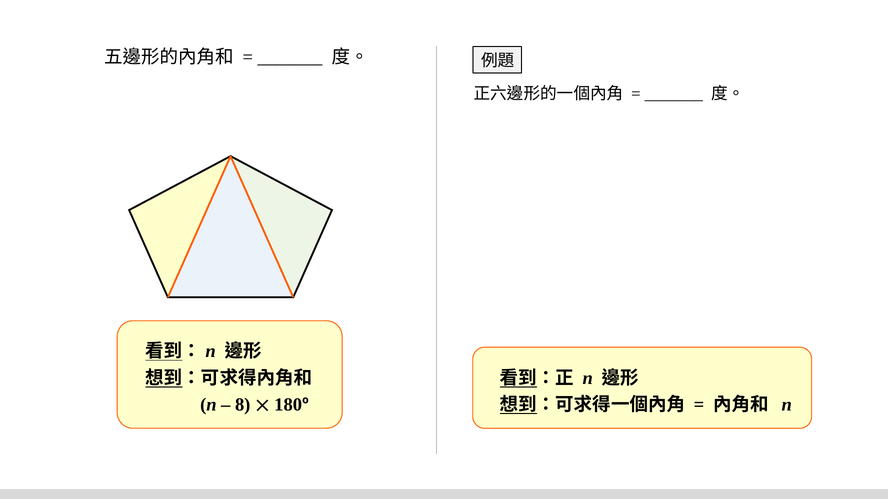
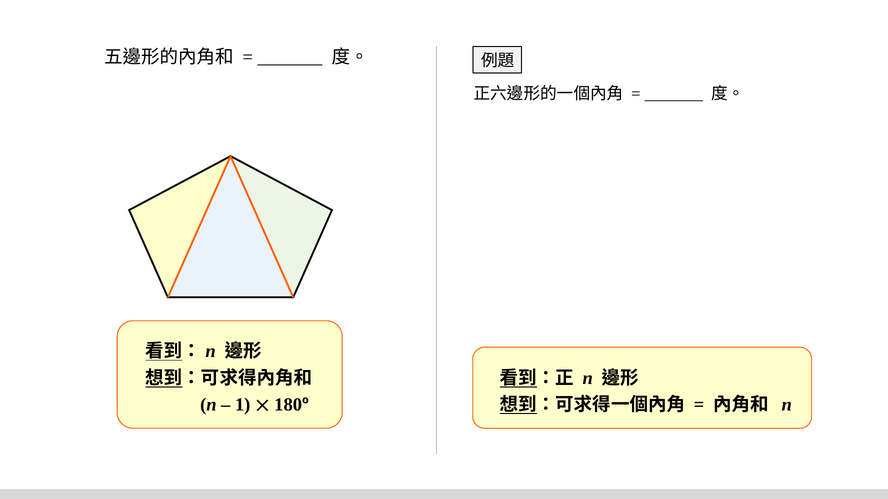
8: 8 -> 1
